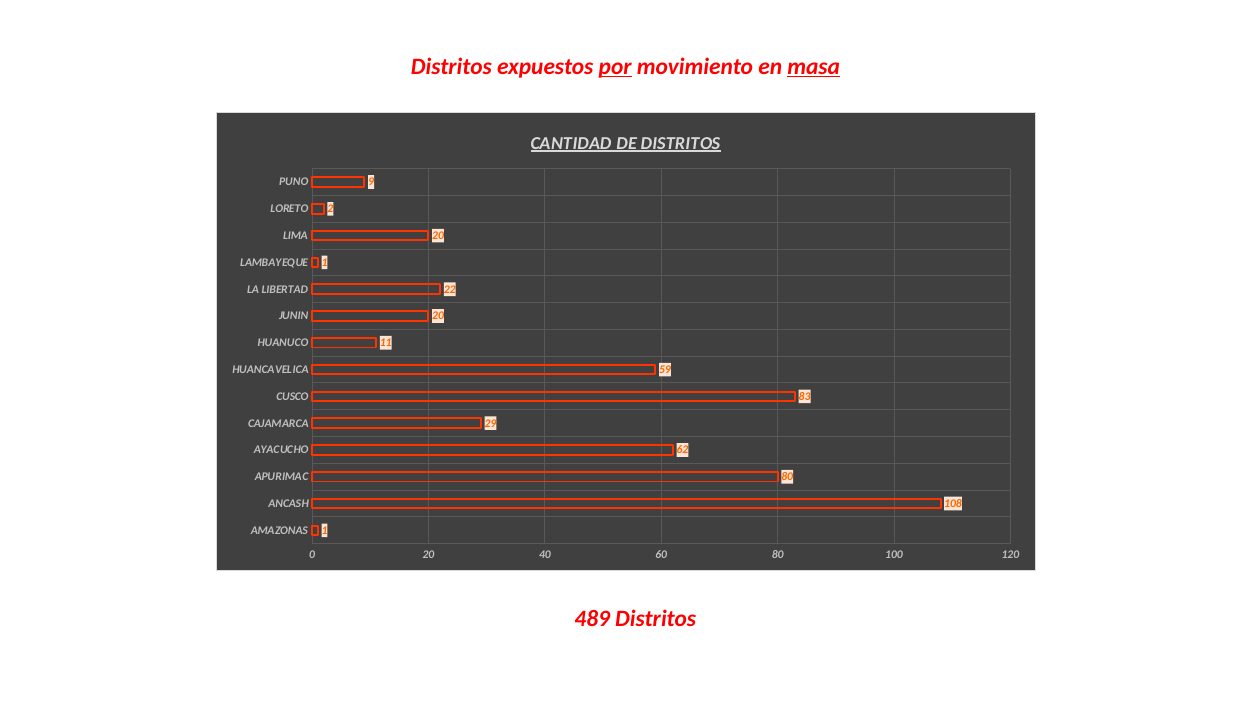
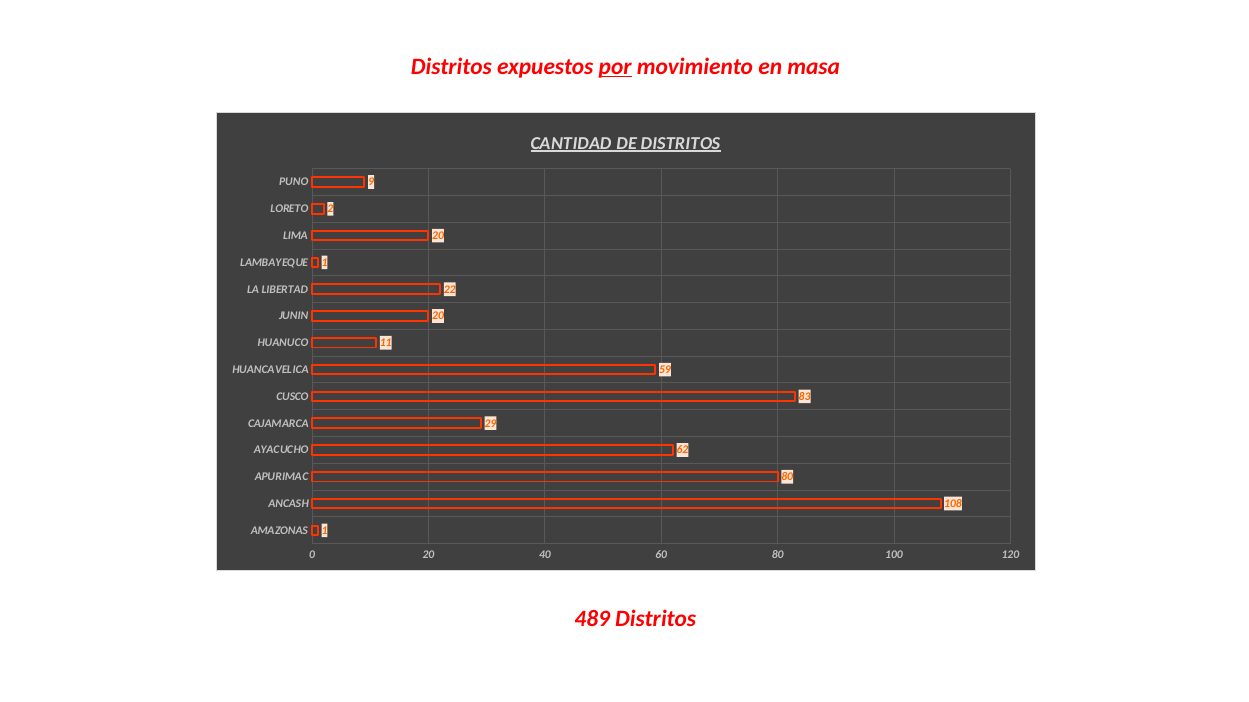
masa underline: present -> none
